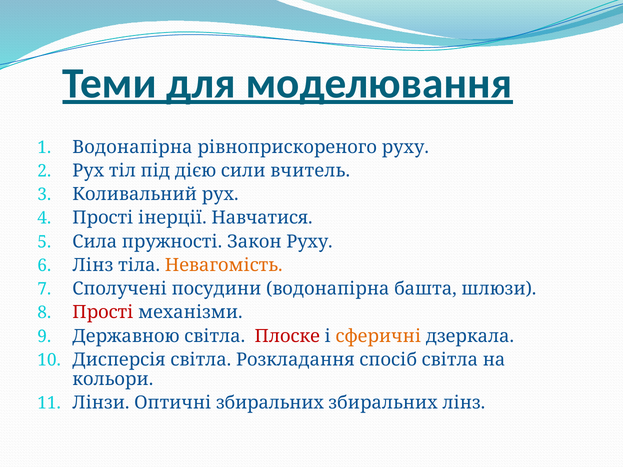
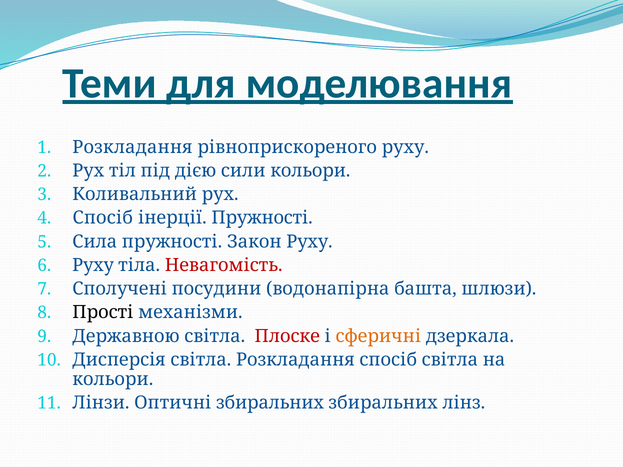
Водонапірна at (132, 147): Водонапірна -> Розкладання
сили вчитель: вчитель -> кольори
Прості at (103, 218): Прості -> Спосіб
інерції Навчатися: Навчатися -> Пружності
Лінз at (93, 265): Лінз -> Руху
Невагомість colour: orange -> red
Прості at (103, 313) colour: red -> black
